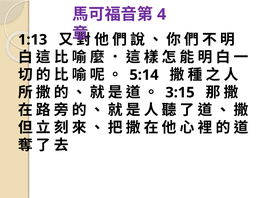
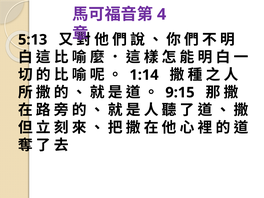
1:13: 1:13 -> 5:13
5:14: 5:14 -> 1:14
3:15: 3:15 -> 9:15
